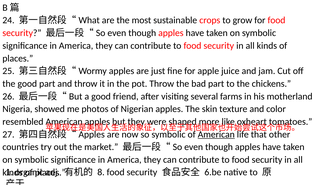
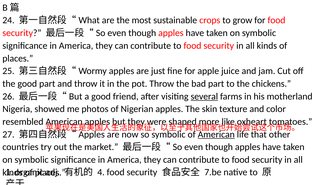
several underline: none -> present
8: 8 -> 4
6.be: 6.be -> 7.be
